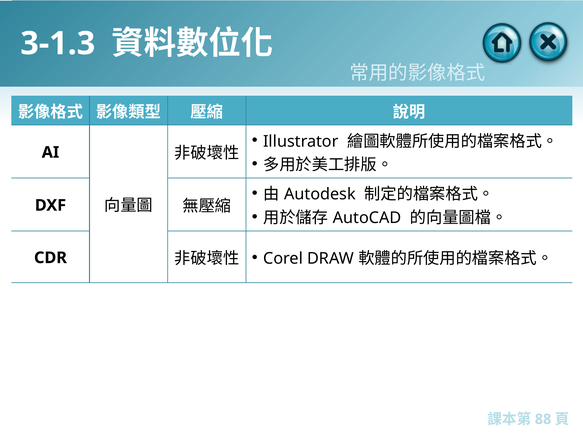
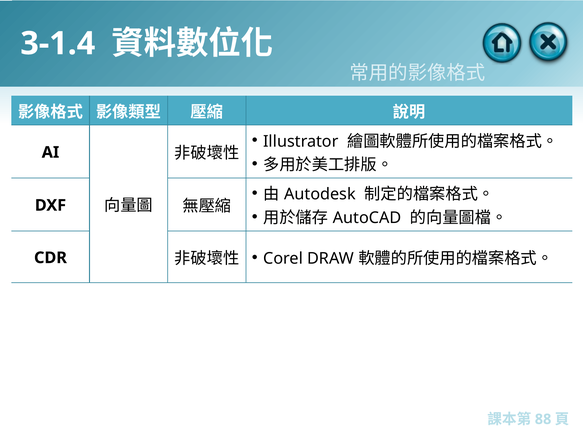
3-1.3: 3-1.3 -> 3-1.4
